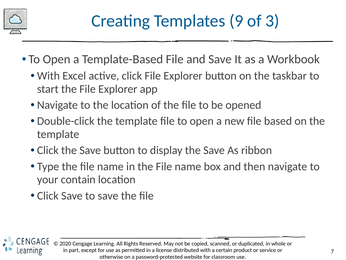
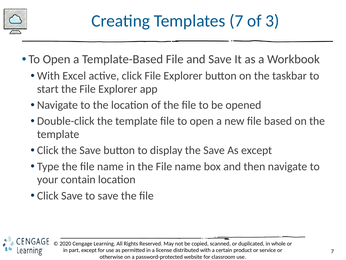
Templates 9: 9 -> 7
As ribbon: ribbon -> except
